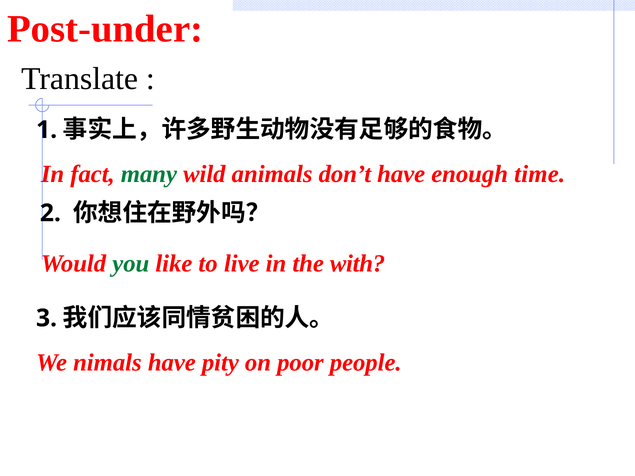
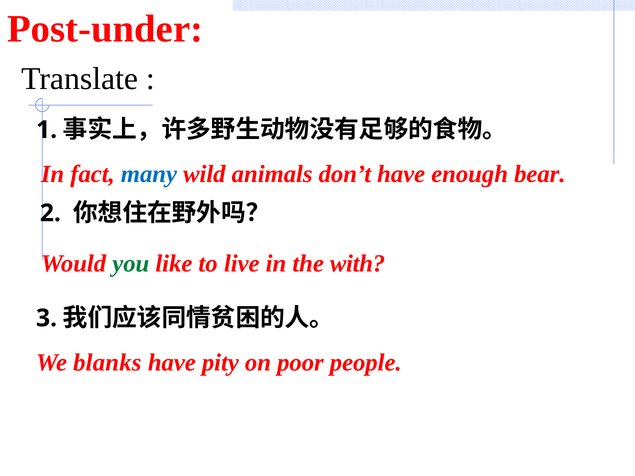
many colour: green -> blue
time: time -> bear
nimals: nimals -> blanks
